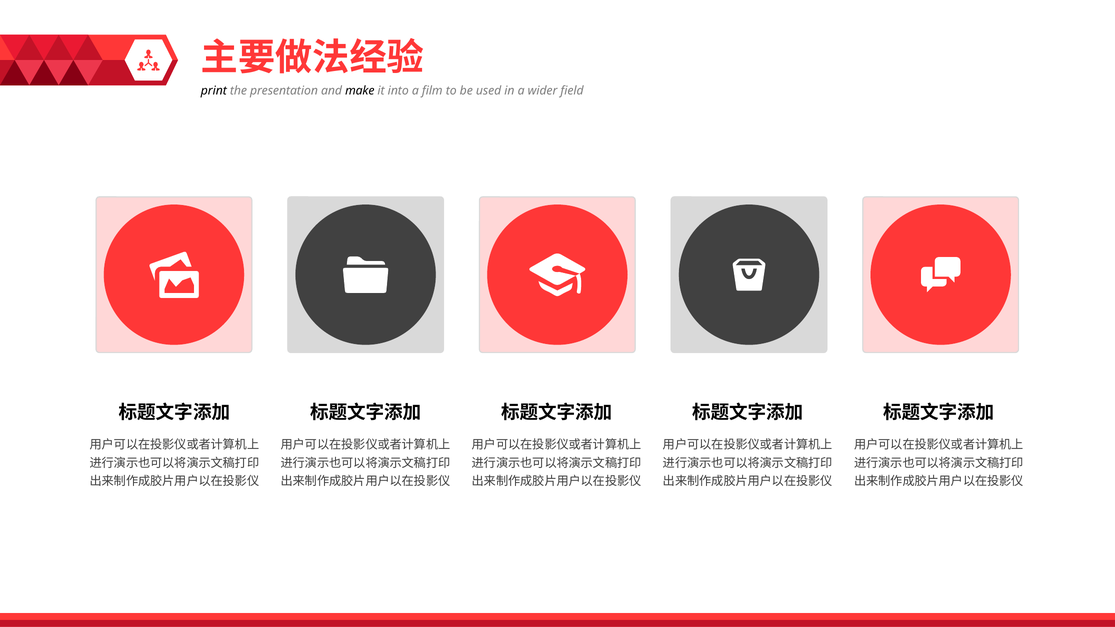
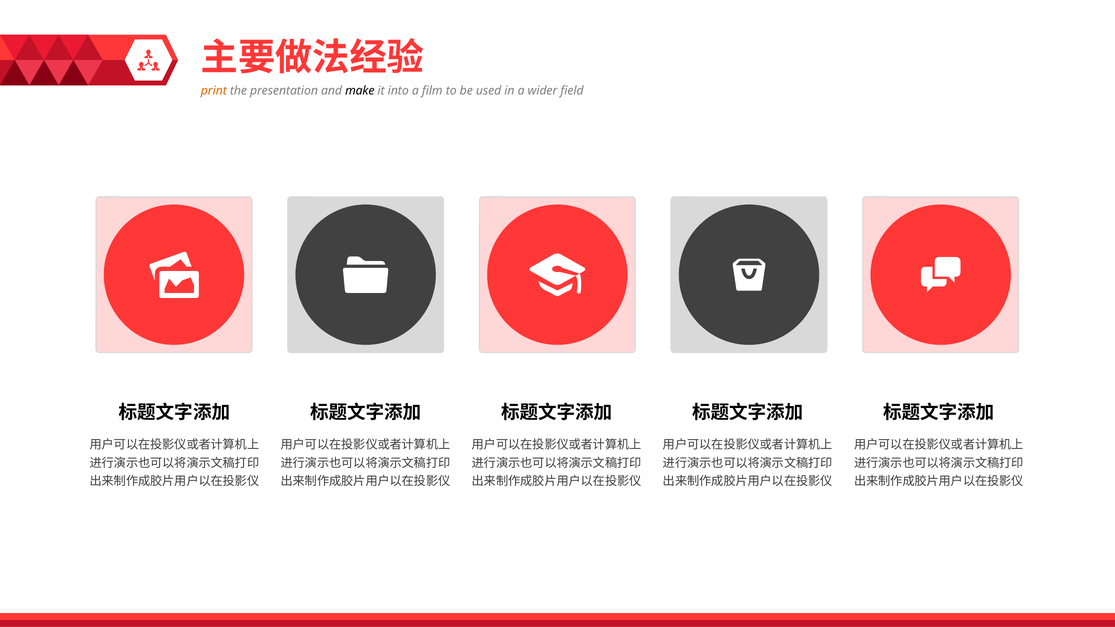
print colour: black -> orange
